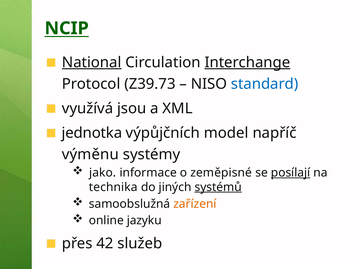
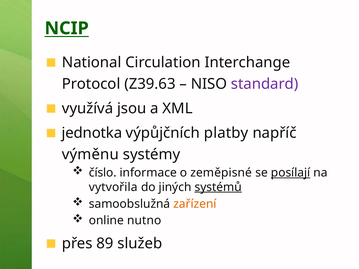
National underline: present -> none
Interchange underline: present -> none
Z39.73: Z39.73 -> Z39.63
standard colour: blue -> purple
model: model -> platby
jako: jako -> číslo
technika: technika -> vytvořila
jazyku: jazyku -> nutno
42: 42 -> 89
